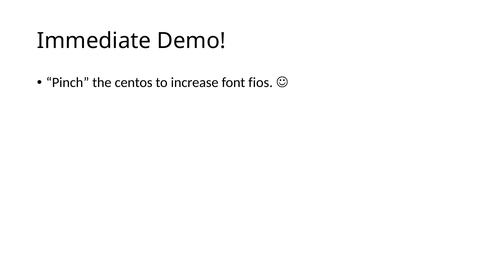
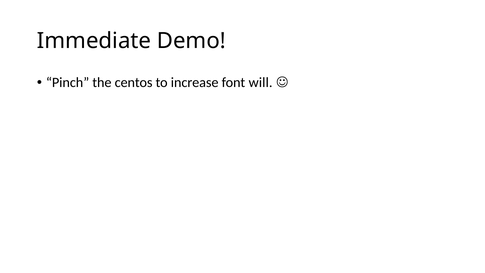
fios: fios -> will
